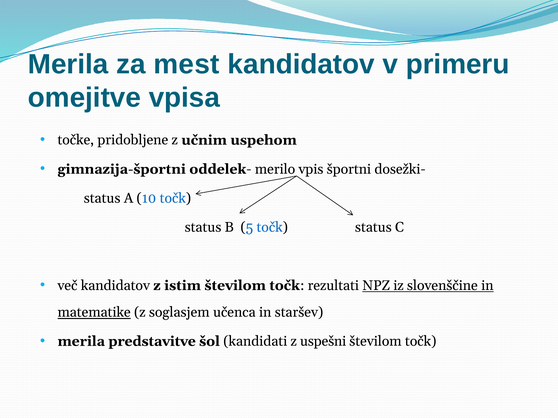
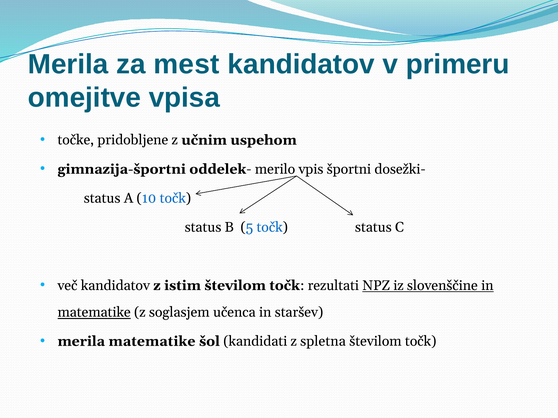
merila predstavitve: predstavitve -> matematike
uspešni: uspešni -> spletna
